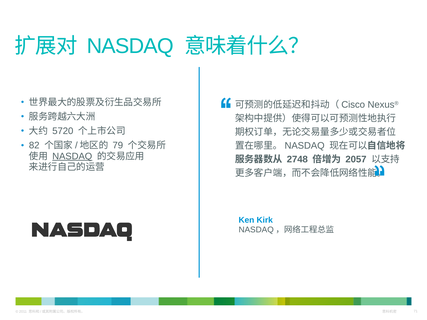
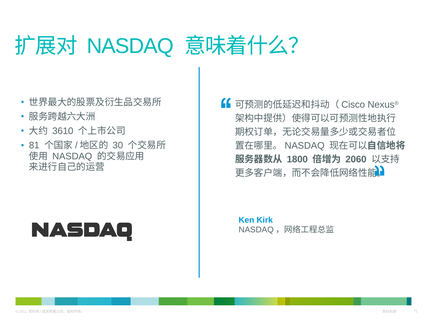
5720: 5720 -> 3610
82: 82 -> 81
79: 79 -> 30
NASDAQ at (72, 156) underline: present -> none
2748: 2748 -> 1800
2057: 2057 -> 2060
